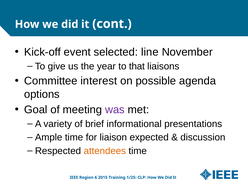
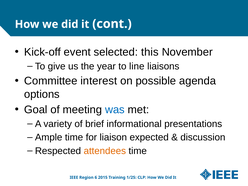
line: line -> this
that: that -> line
was colour: purple -> blue
